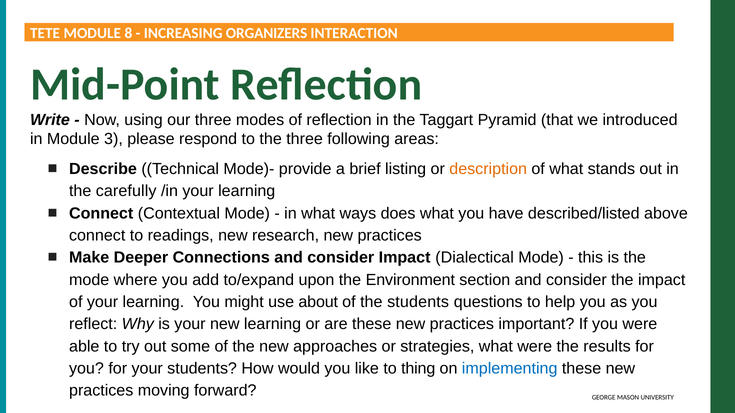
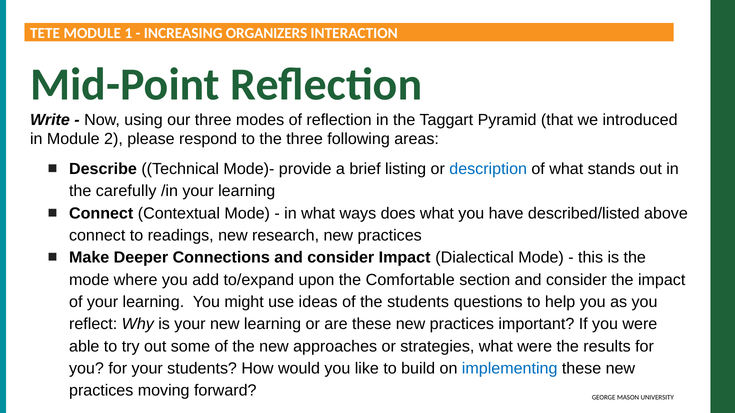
8: 8 -> 1
3: 3 -> 2
description colour: orange -> blue
Environment: Environment -> Comfortable
about: about -> ideas
thing: thing -> build
